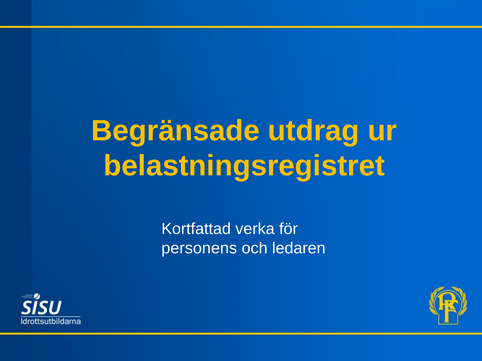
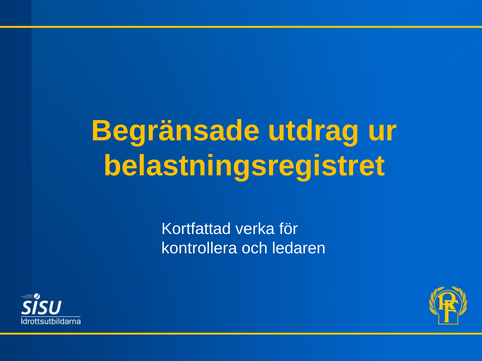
personens: personens -> kontrollera
